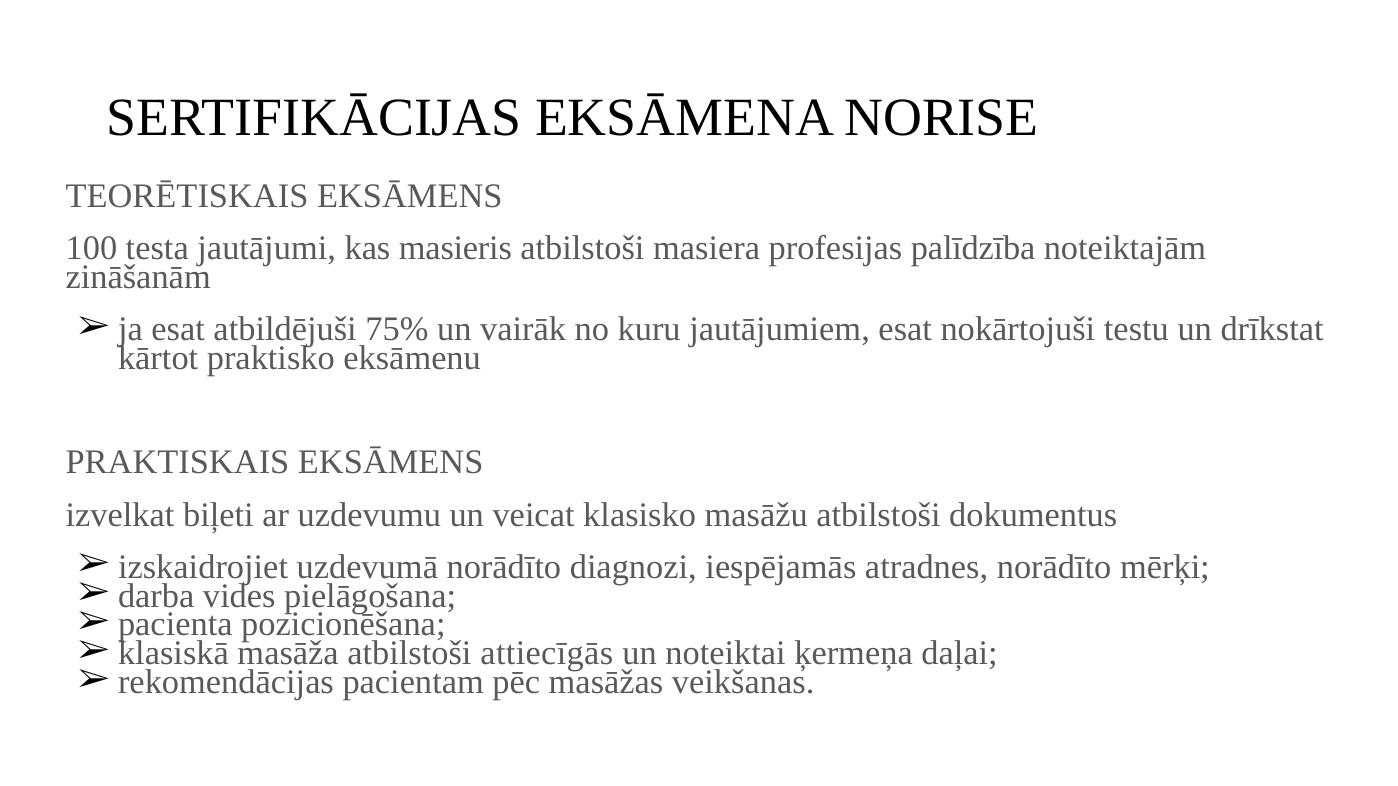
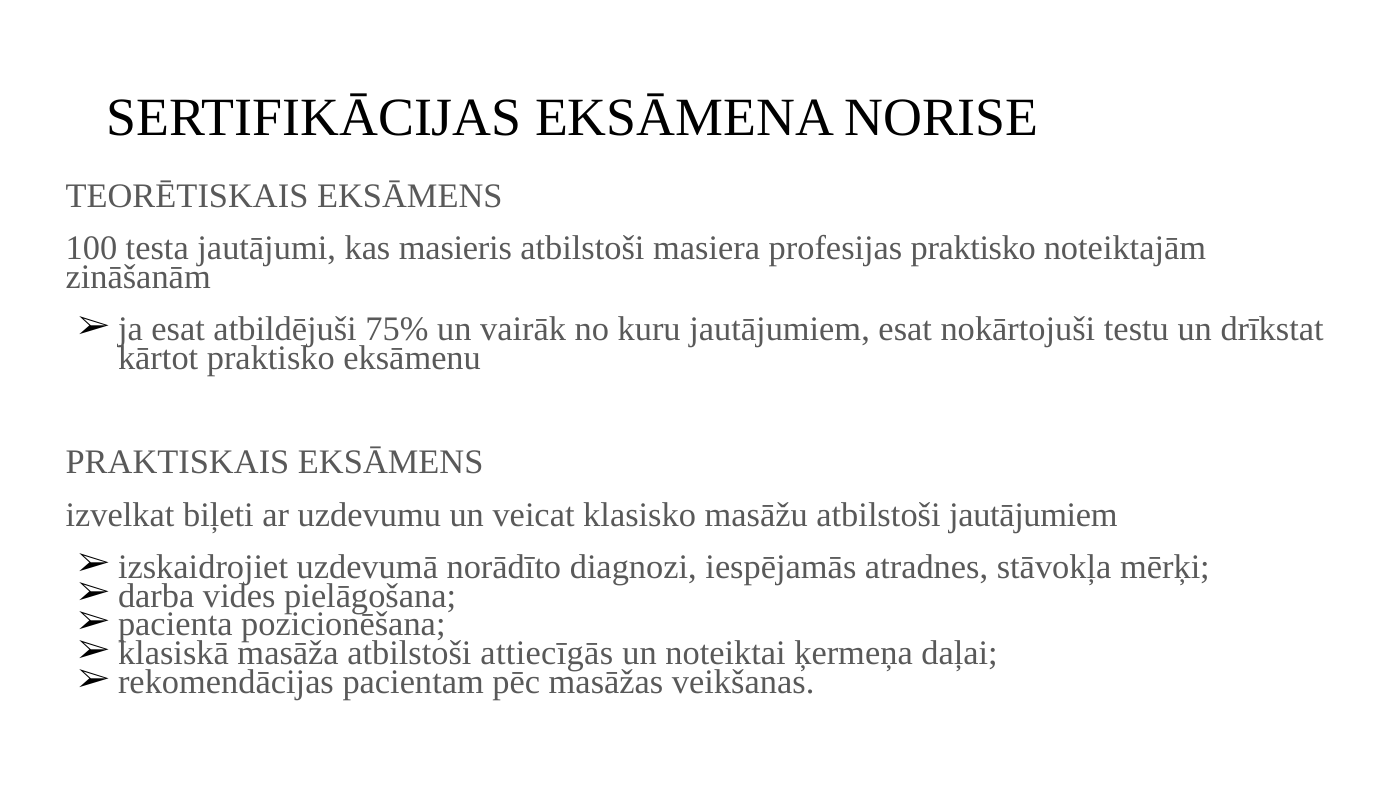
profesijas palīdzība: palīdzība -> praktisko
atbilstoši dokumentus: dokumentus -> jautājumiem
atradnes norādīto: norādīto -> stāvokļa
